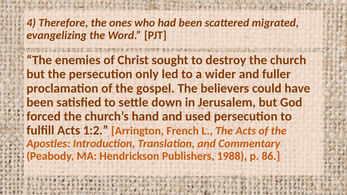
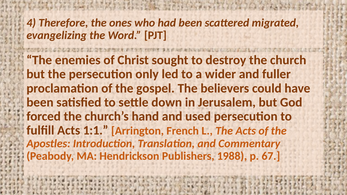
1:2: 1:2 -> 1:1
86: 86 -> 67
